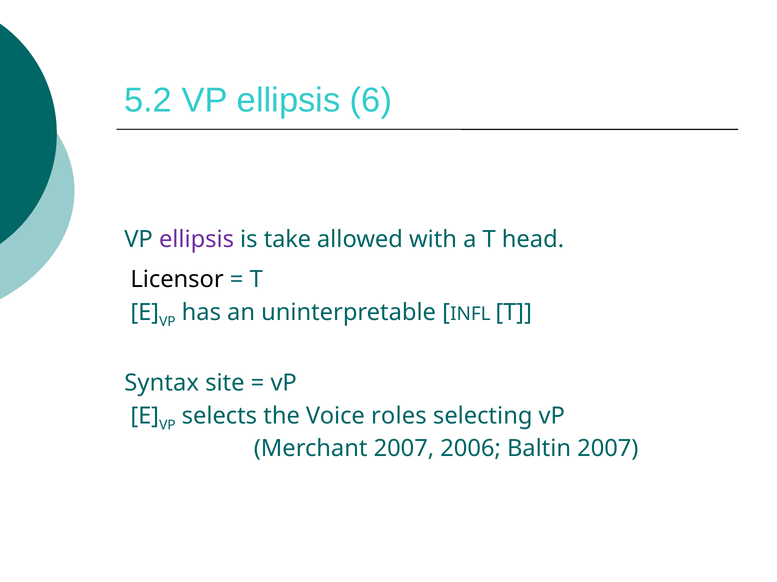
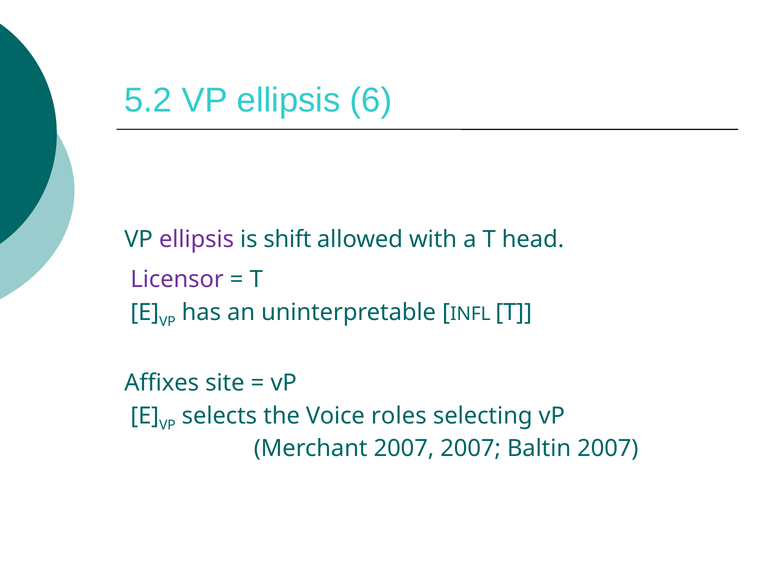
take: take -> shift
Licensor colour: black -> purple
Syntax: Syntax -> Affixes
2007 2006: 2006 -> 2007
